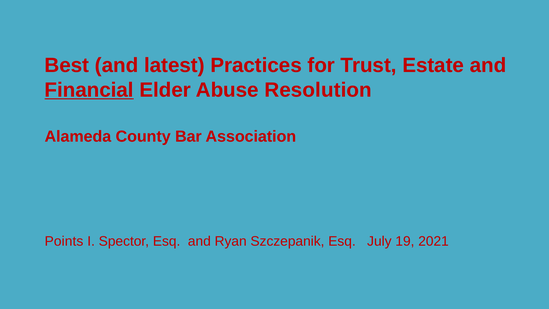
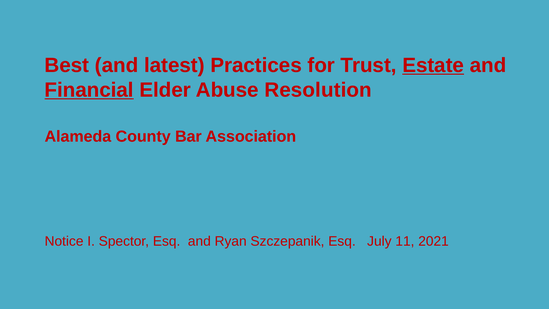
Estate underline: none -> present
Points: Points -> Notice
19: 19 -> 11
